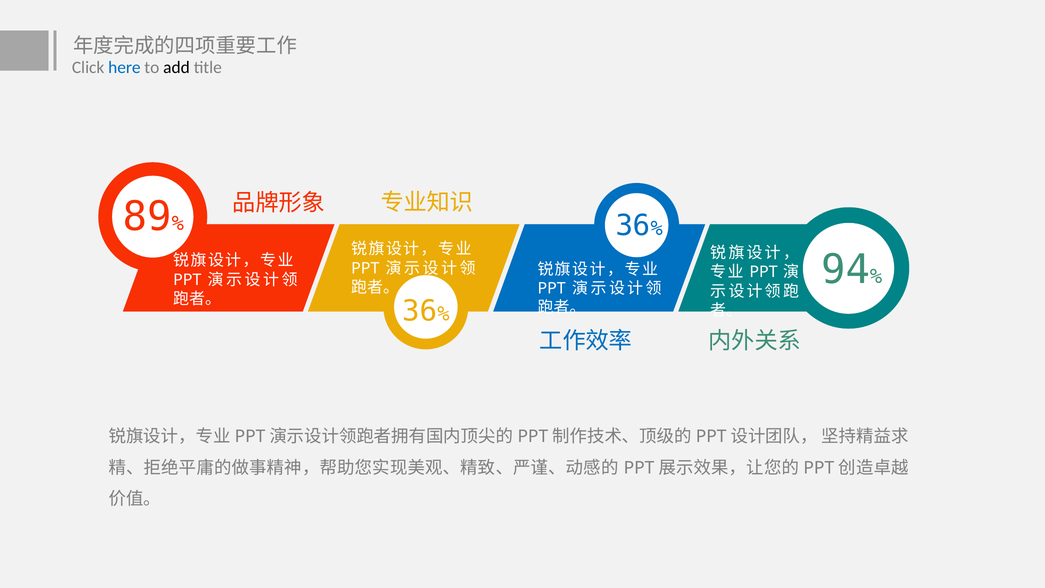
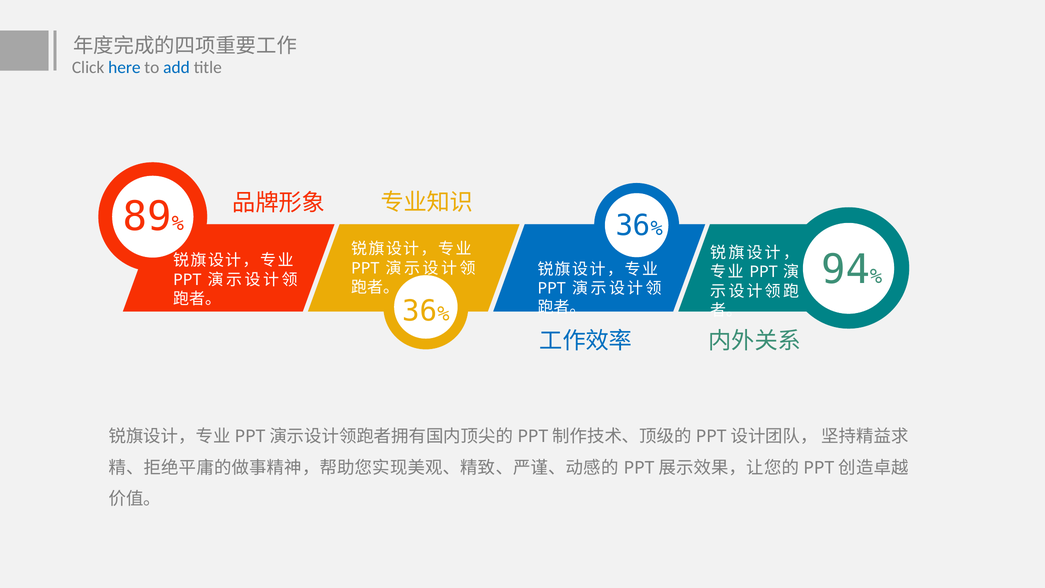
add colour: black -> blue
